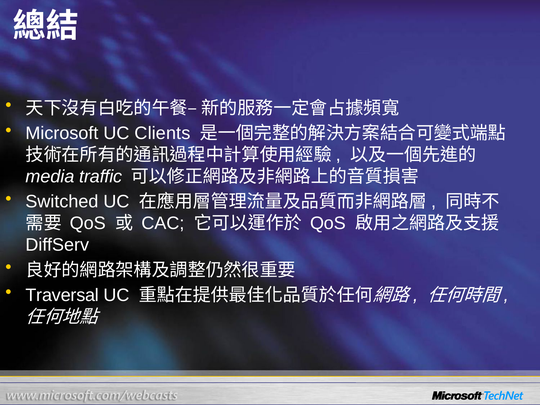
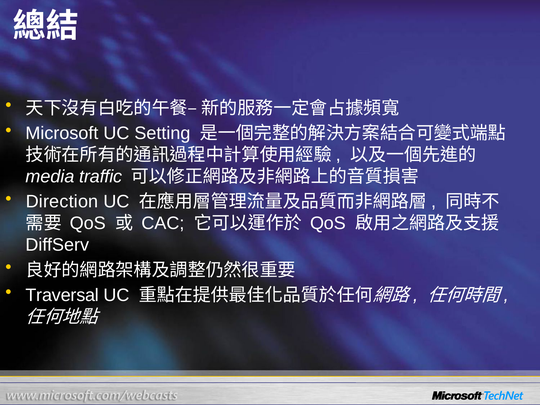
Clients: Clients -> Setting
Switched: Switched -> Direction
